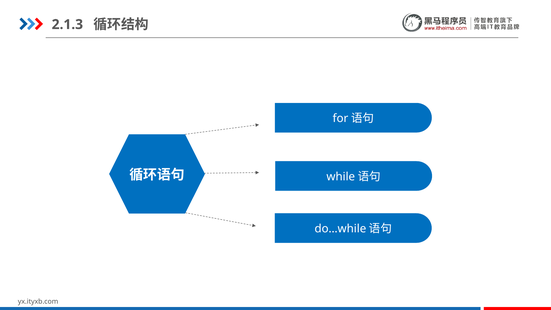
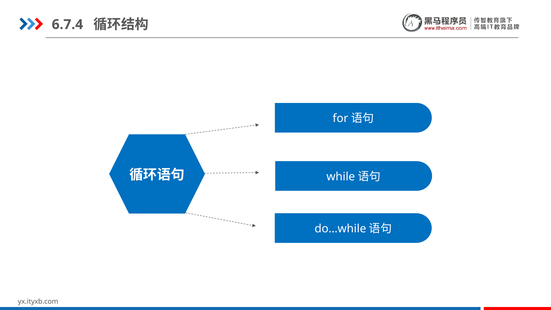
2.1.3: 2.1.3 -> 6.7.4
